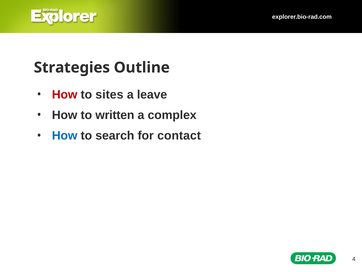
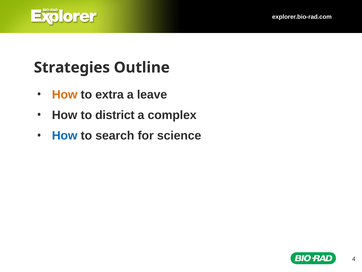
How at (65, 94) colour: red -> orange
sites: sites -> extra
written: written -> district
contact: contact -> science
